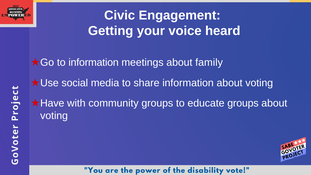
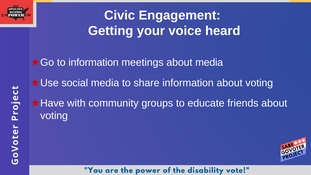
about family: family -> media
educate groups: groups -> friends
